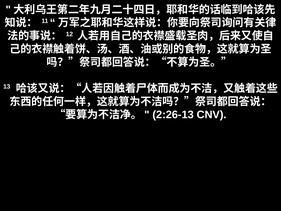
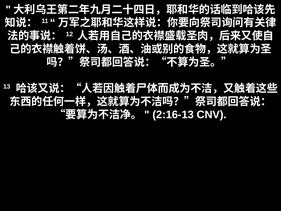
2:26-13: 2:26-13 -> 2:16-13
